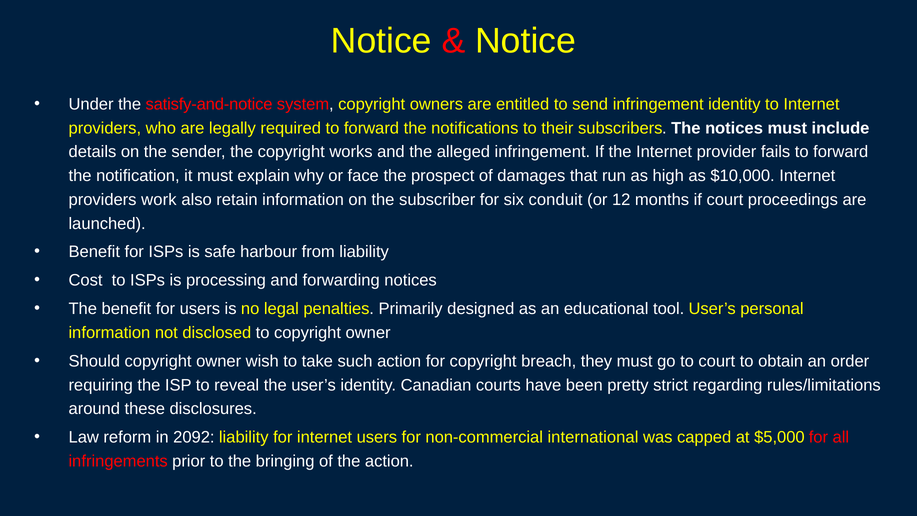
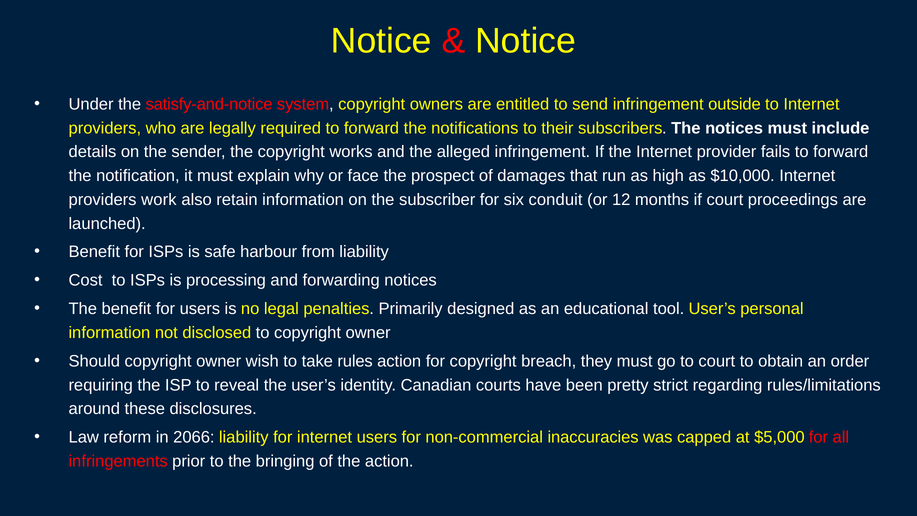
infringement identity: identity -> outside
such: such -> rules
2092: 2092 -> 2066
international: international -> inaccuracies
